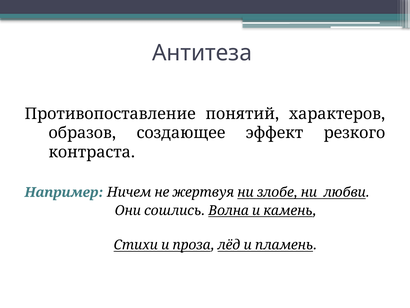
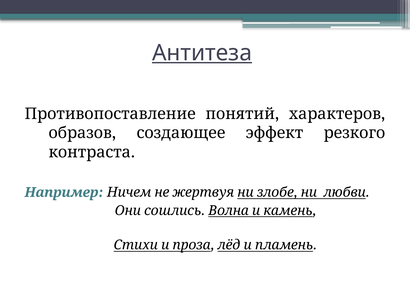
Антитеза underline: none -> present
